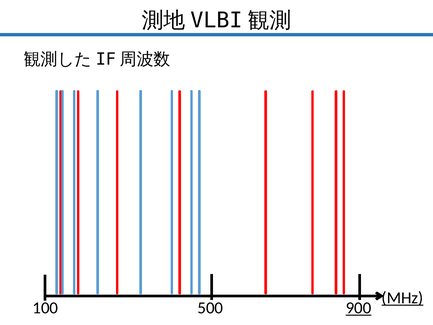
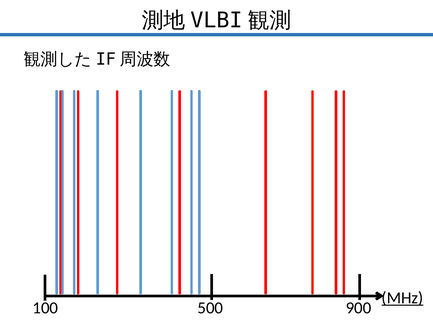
900 underline: present -> none
